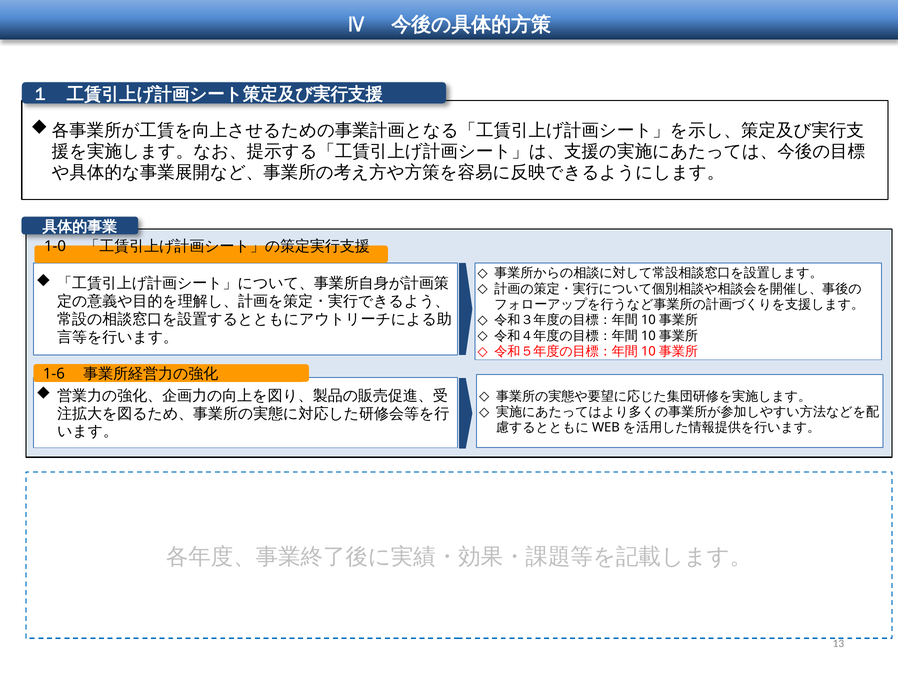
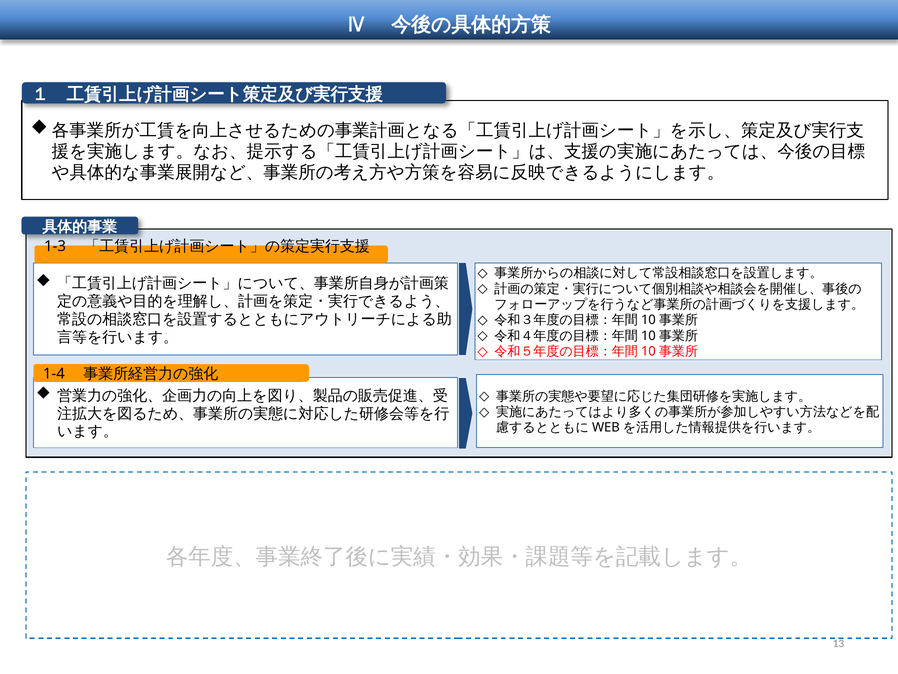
1-0: 1-0 -> 1-3
1-6: 1-6 -> 1-4
